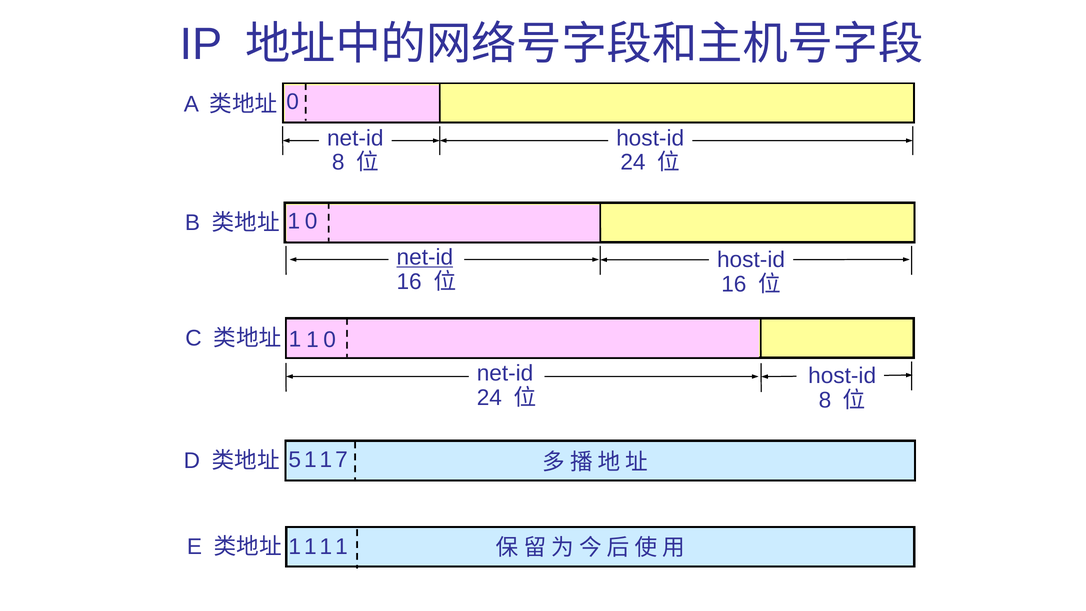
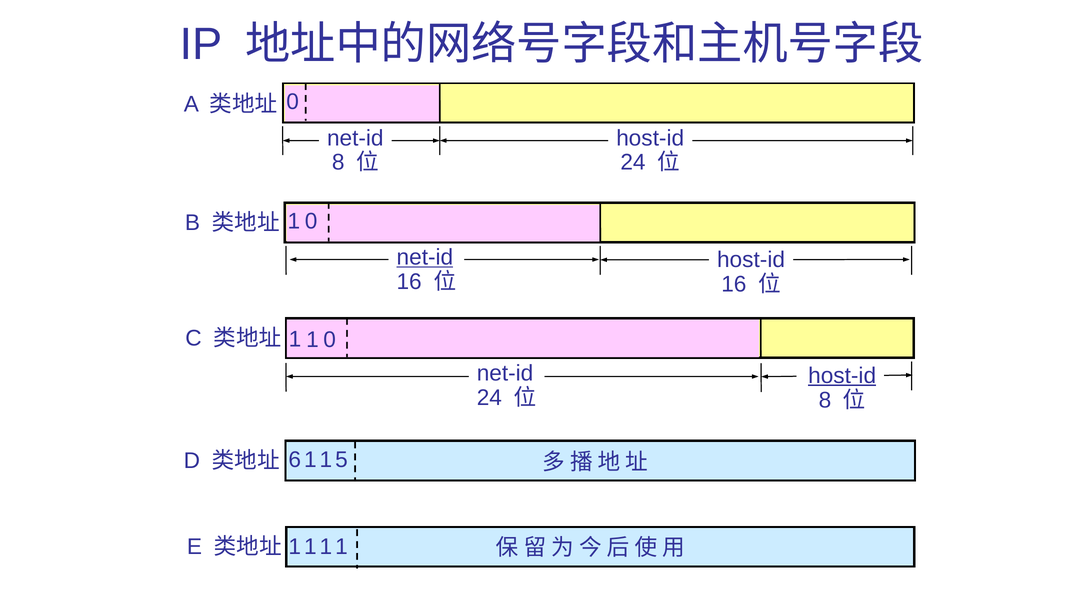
host-id at (842, 376) underline: none -> present
5: 5 -> 6
7: 7 -> 5
